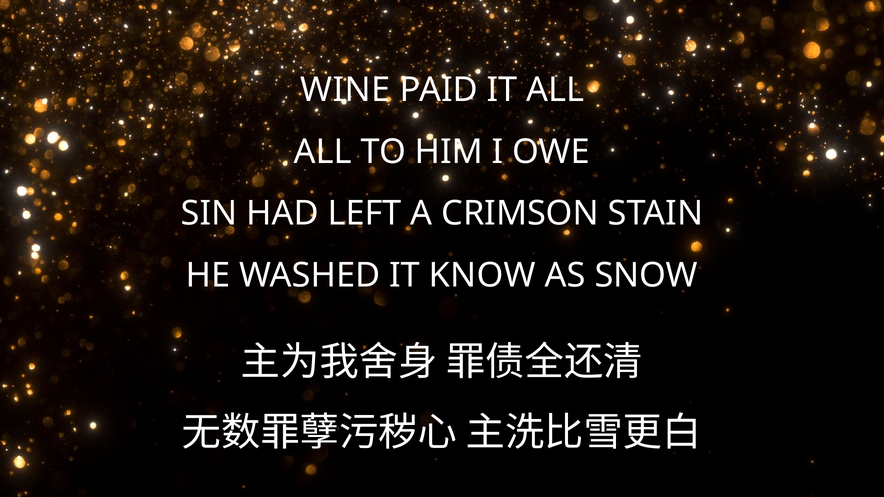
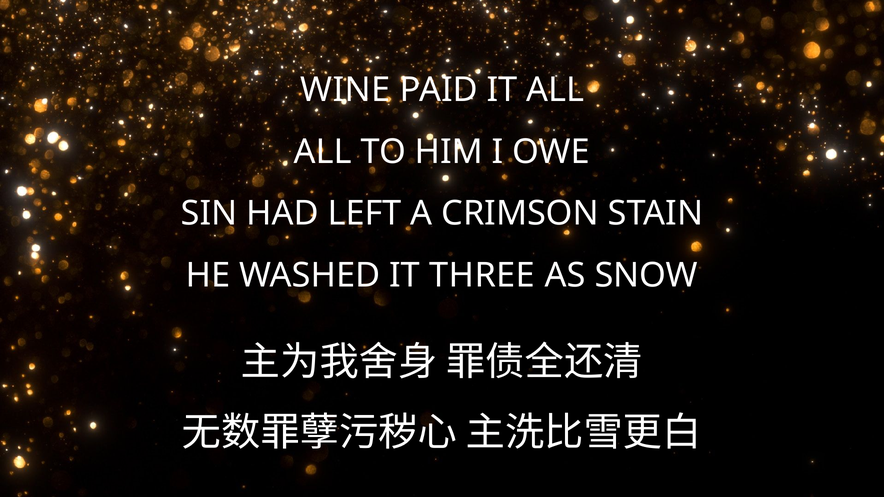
KNOW: KNOW -> THREE
